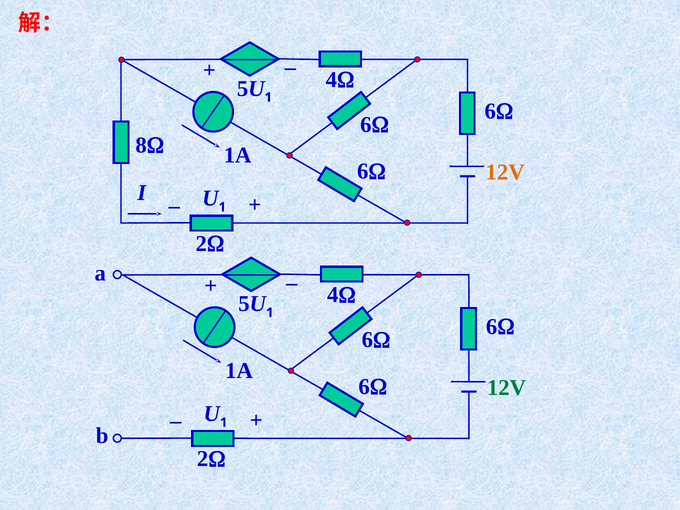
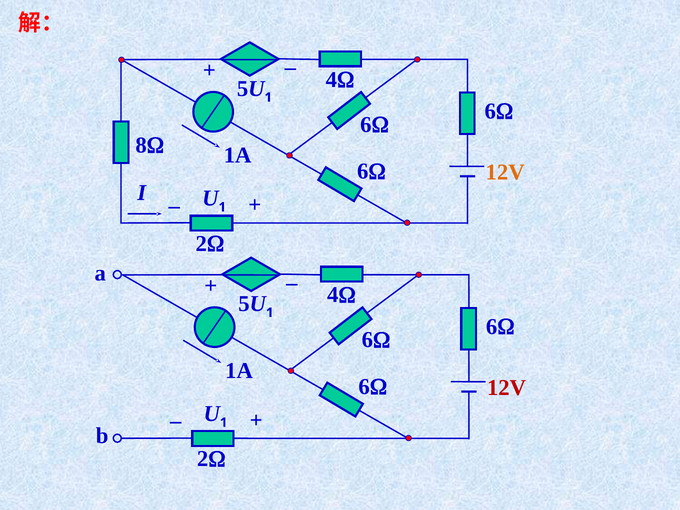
12V at (507, 388) colour: green -> red
